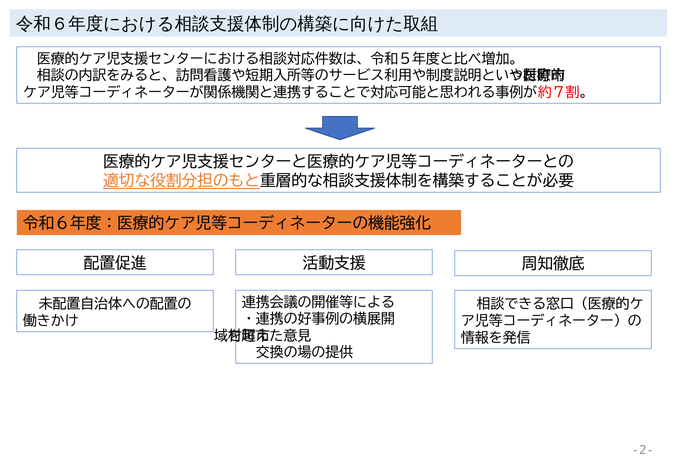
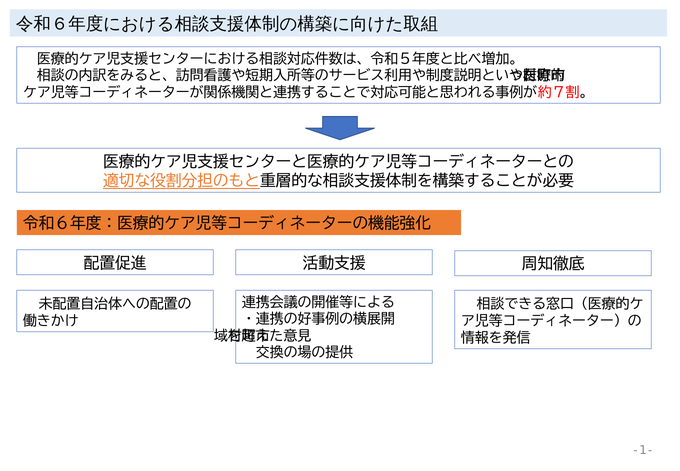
-2-: -2- -> -1-
